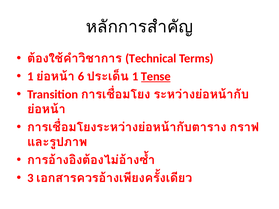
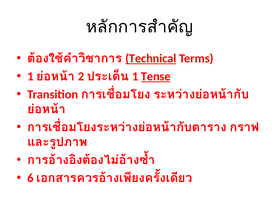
Technical underline: none -> present
6: 6 -> 2
3: 3 -> 6
